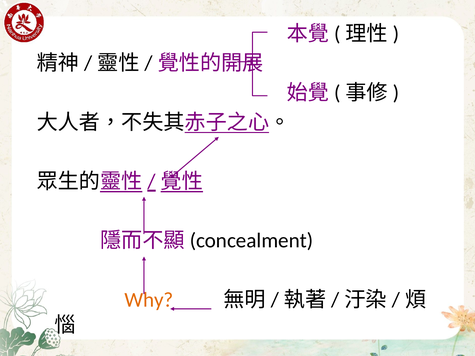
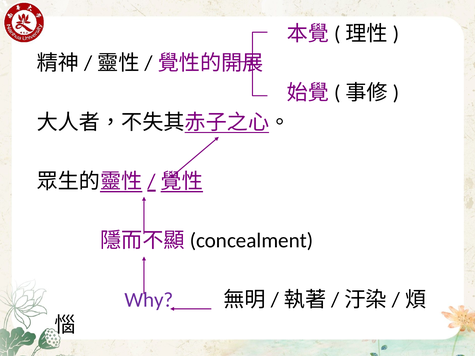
Why colour: orange -> purple
